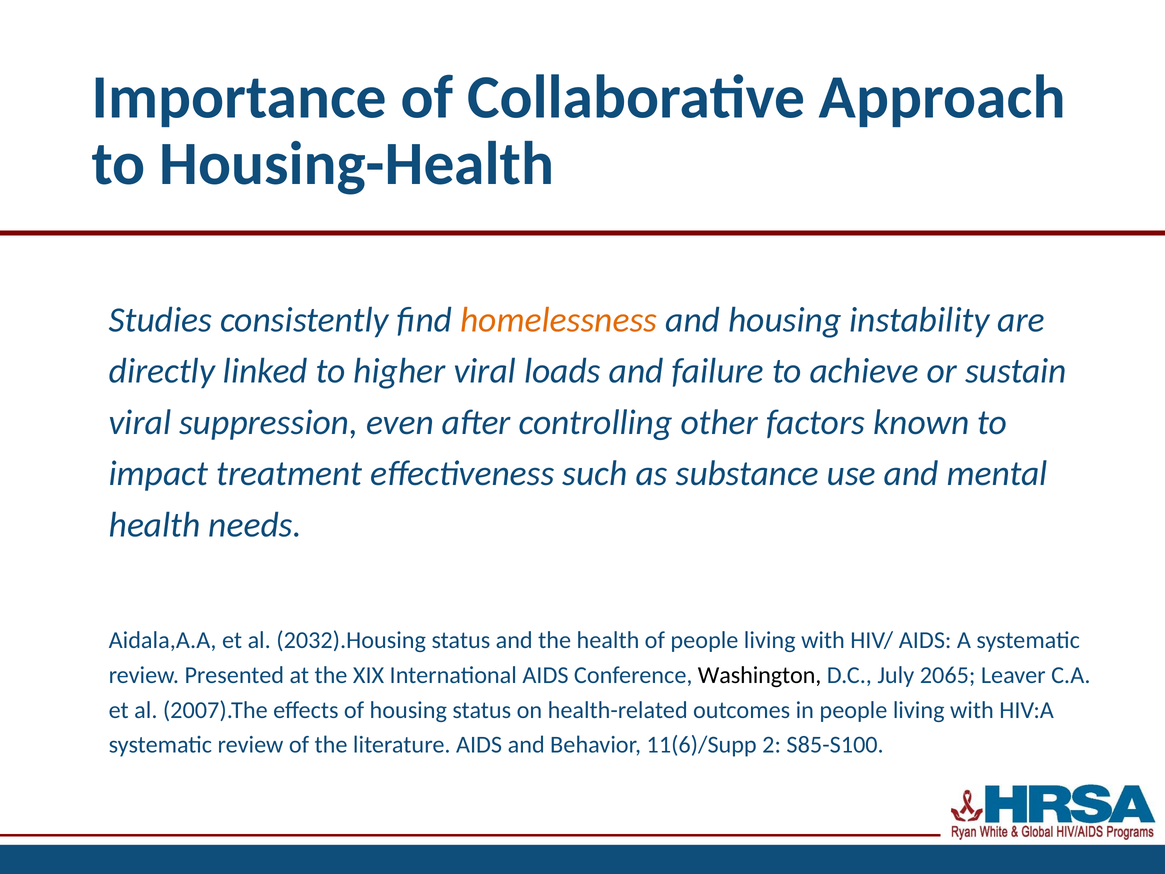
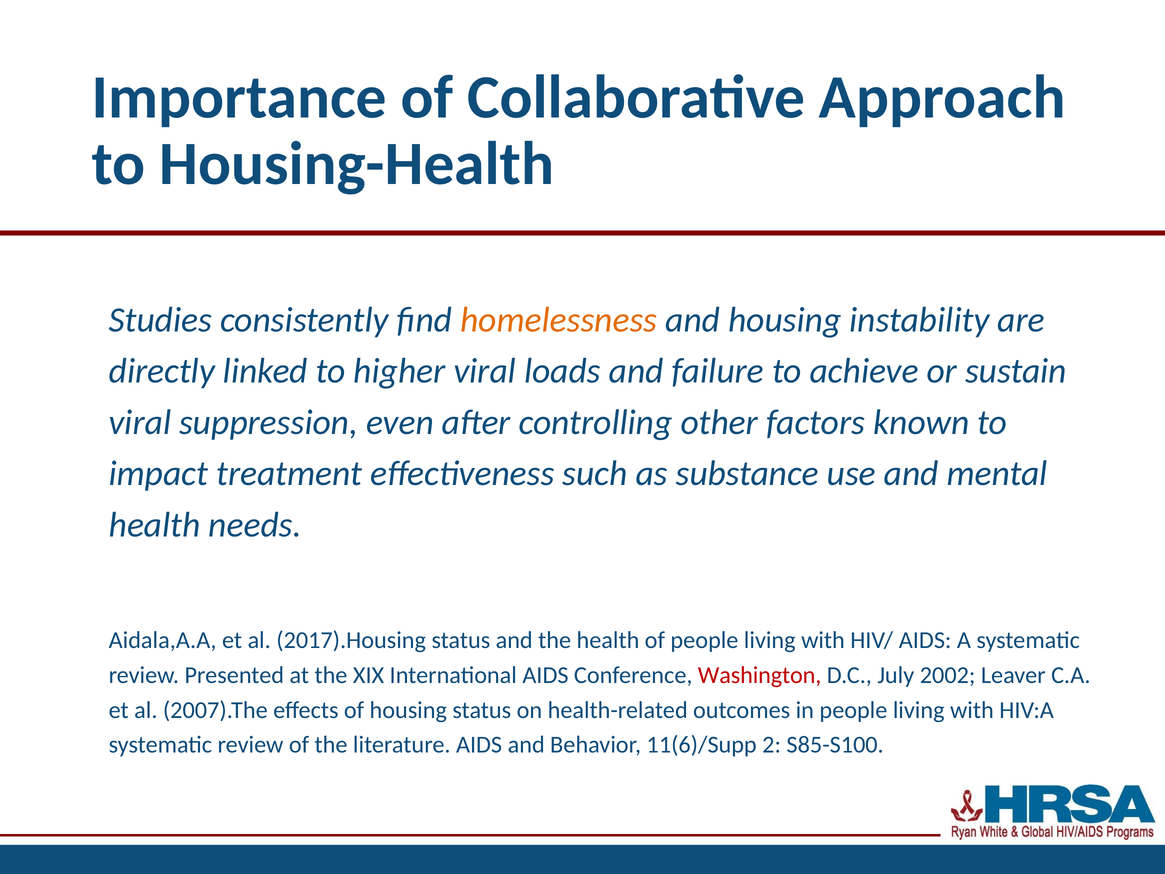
2032).Housing: 2032).Housing -> 2017).Housing
Washington colour: black -> red
2065: 2065 -> 2002
